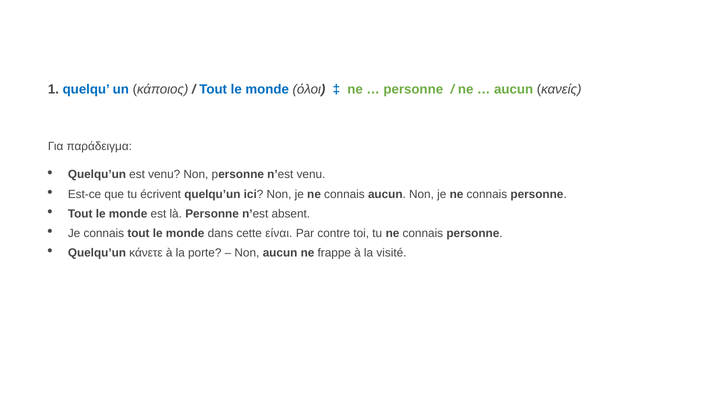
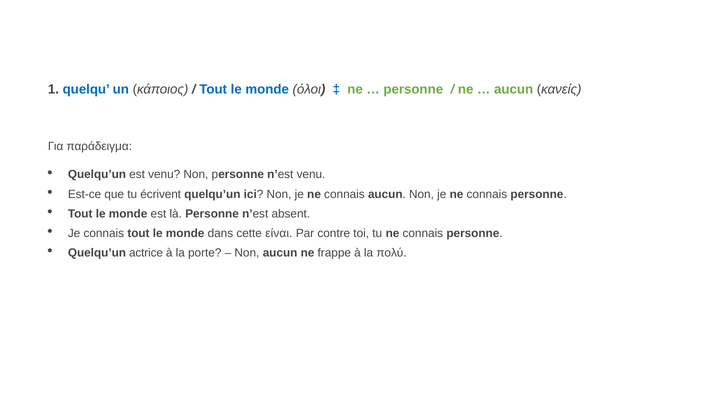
κάνετε: κάνετε -> actrice
visité: visité -> πολύ
